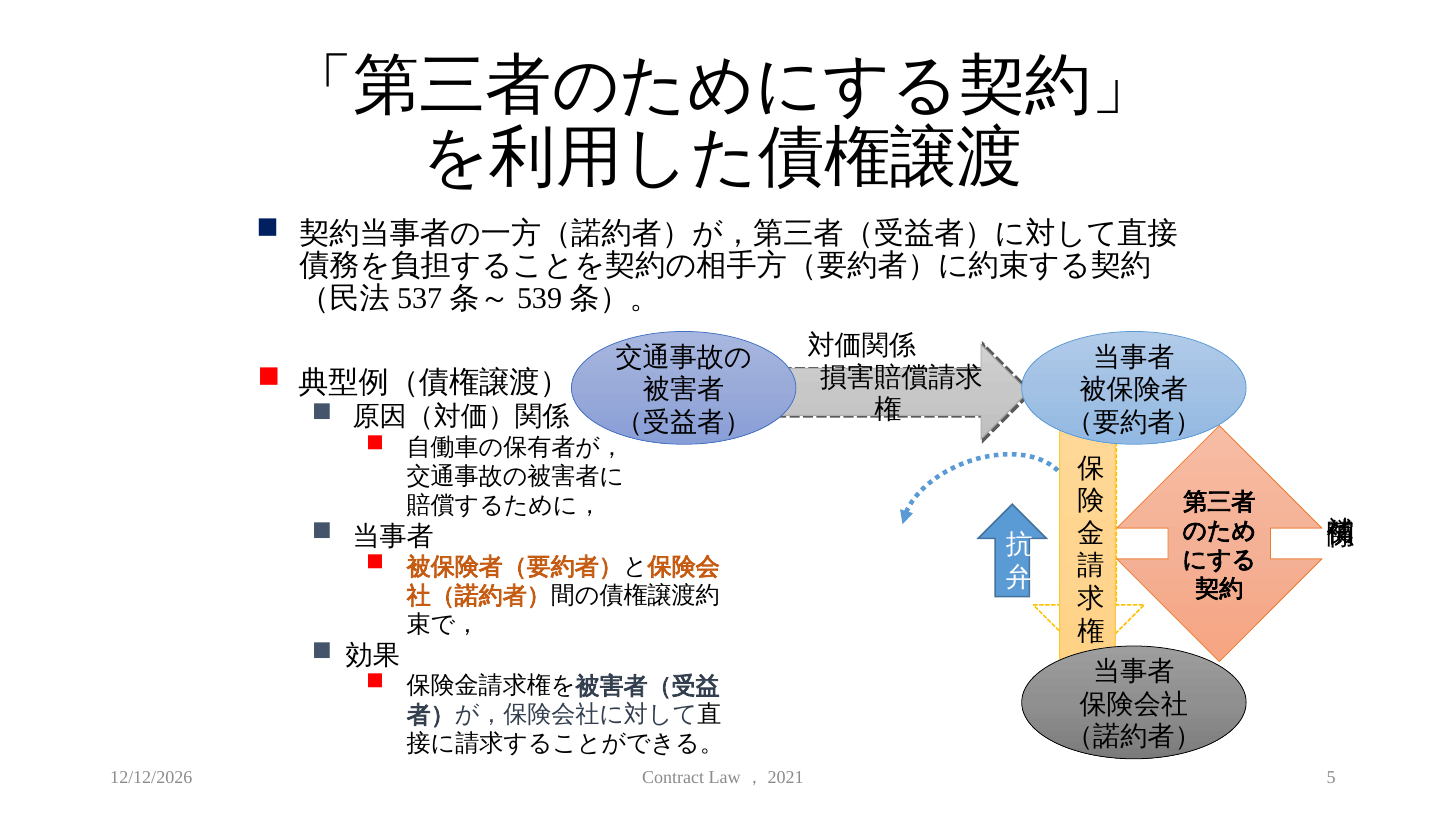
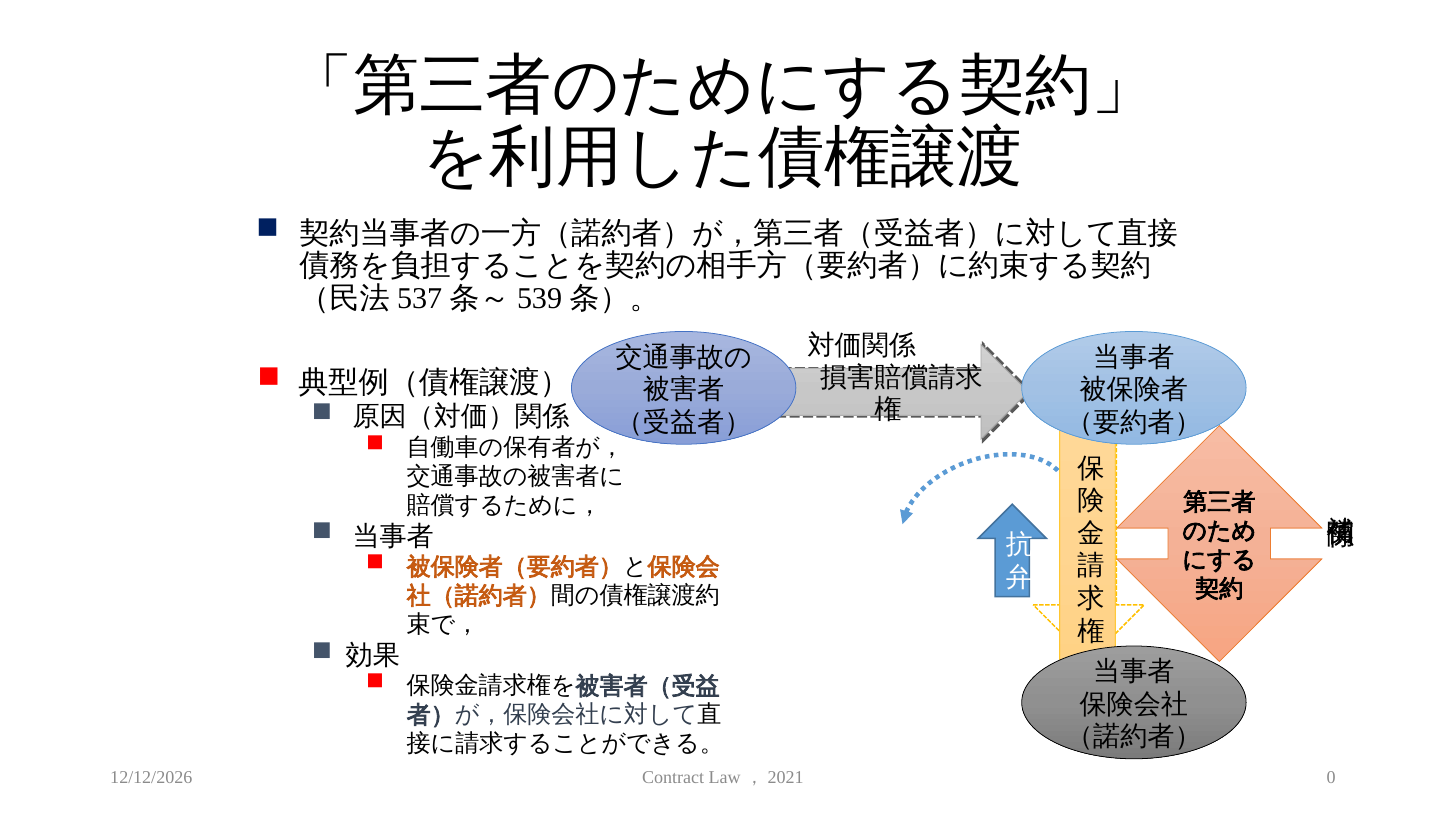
5: 5 -> 0
